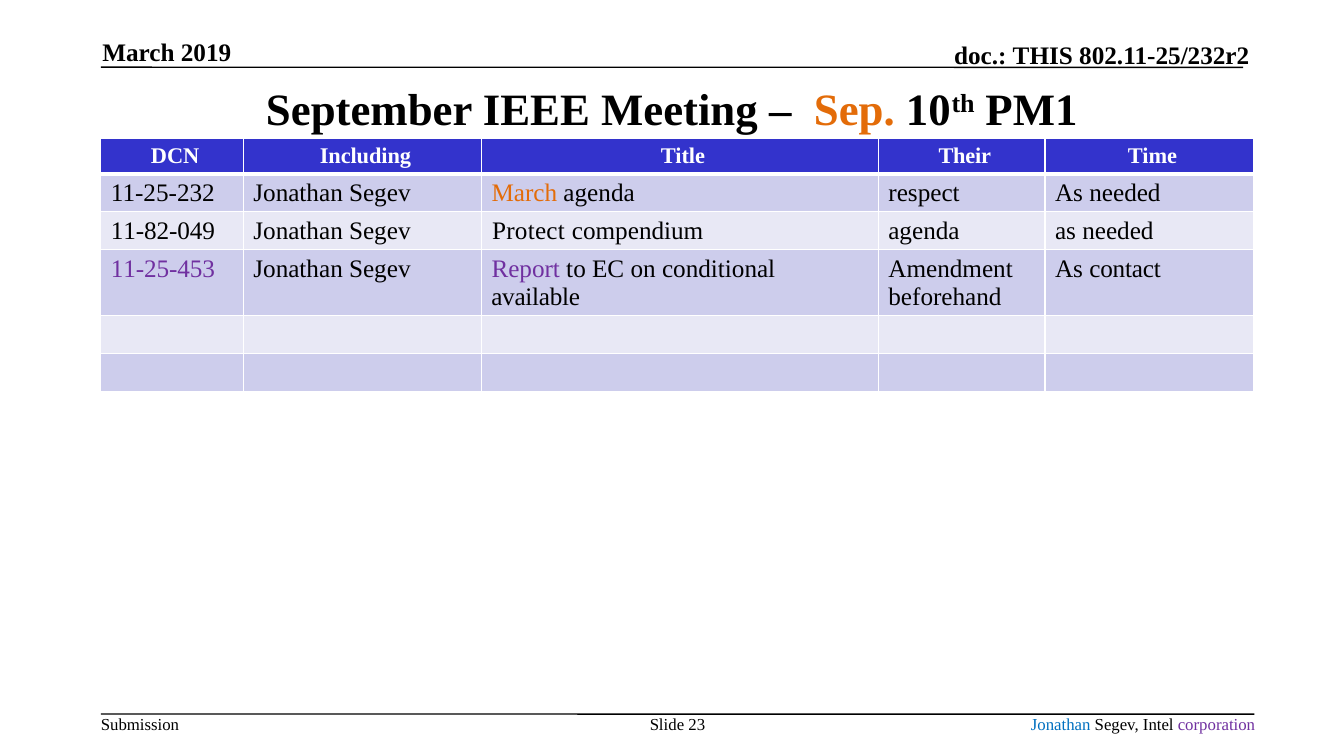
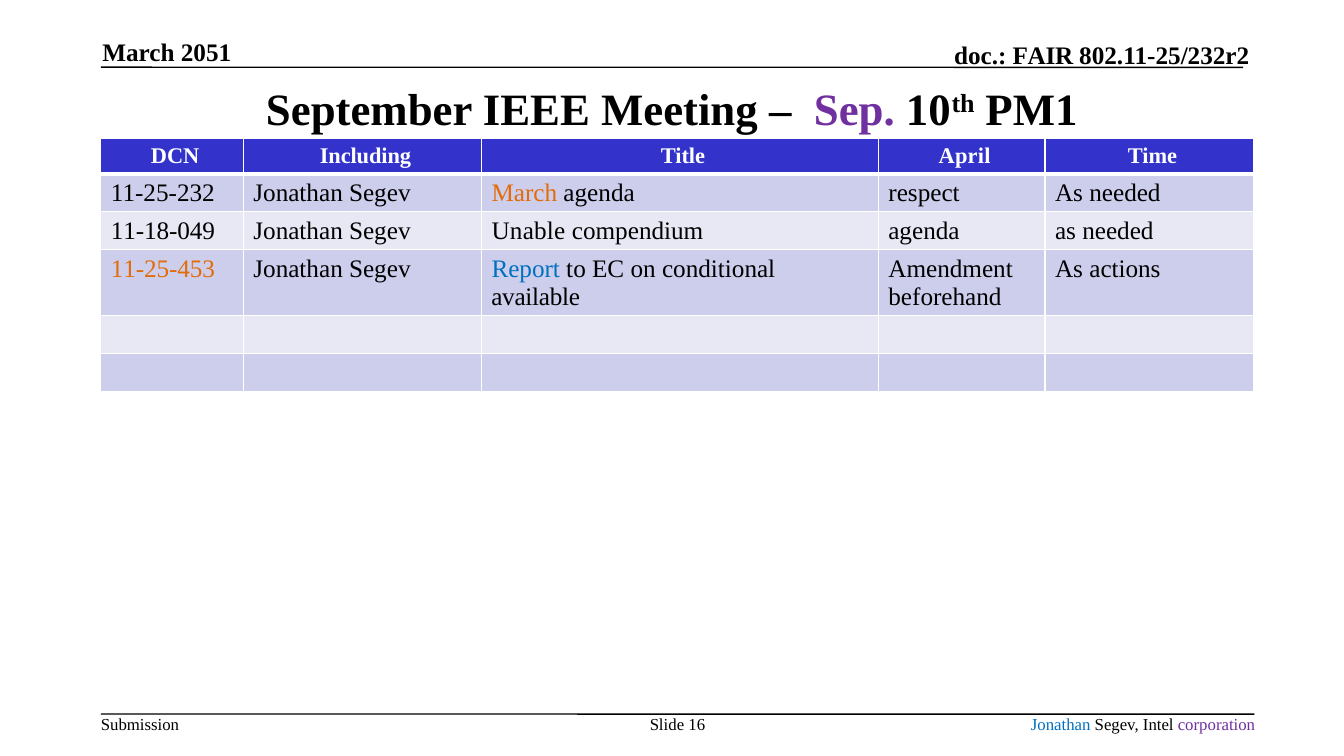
2019: 2019 -> 2051
THIS: THIS -> FAIR
Sep colour: orange -> purple
Their: Their -> April
11-82-049: 11-82-049 -> 11-18-049
Protect: Protect -> Unable
11-25-453 colour: purple -> orange
Report colour: purple -> blue
contact: contact -> actions
23: 23 -> 16
